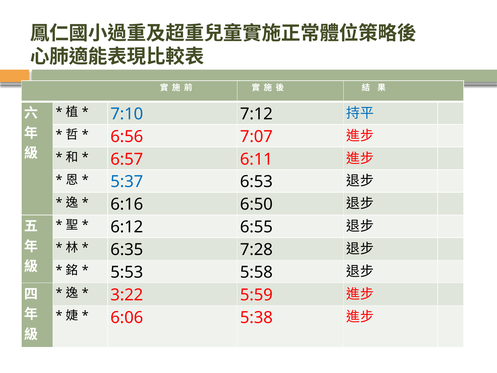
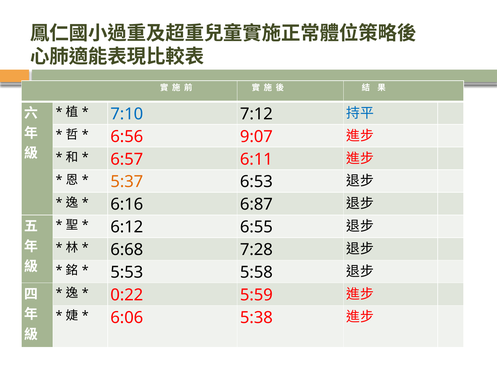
7:07: 7:07 -> 9:07
5:37 colour: blue -> orange
6:50: 6:50 -> 6:87
6:35: 6:35 -> 6:68
3:22: 3:22 -> 0:22
